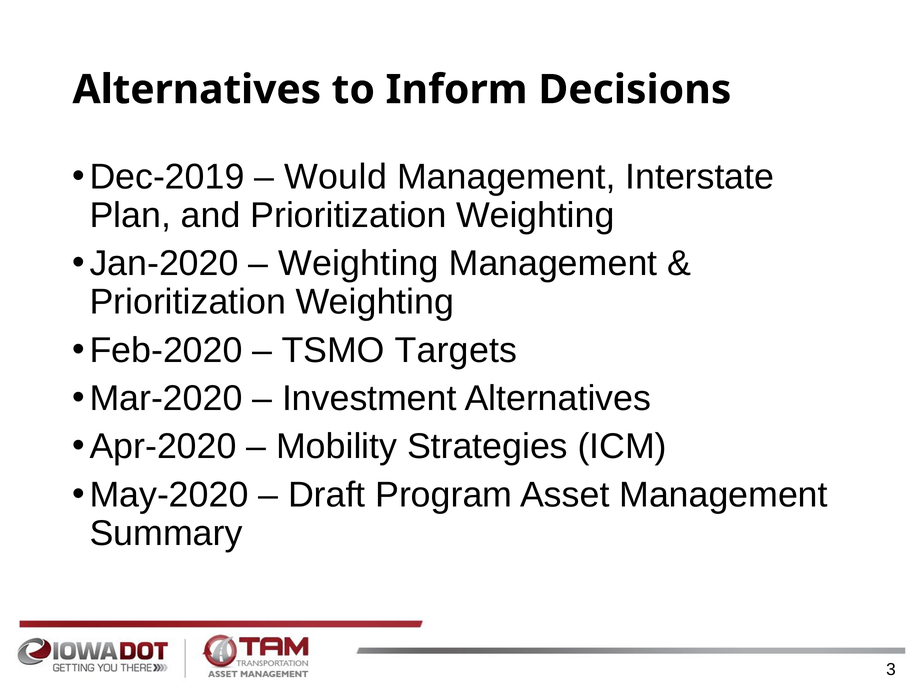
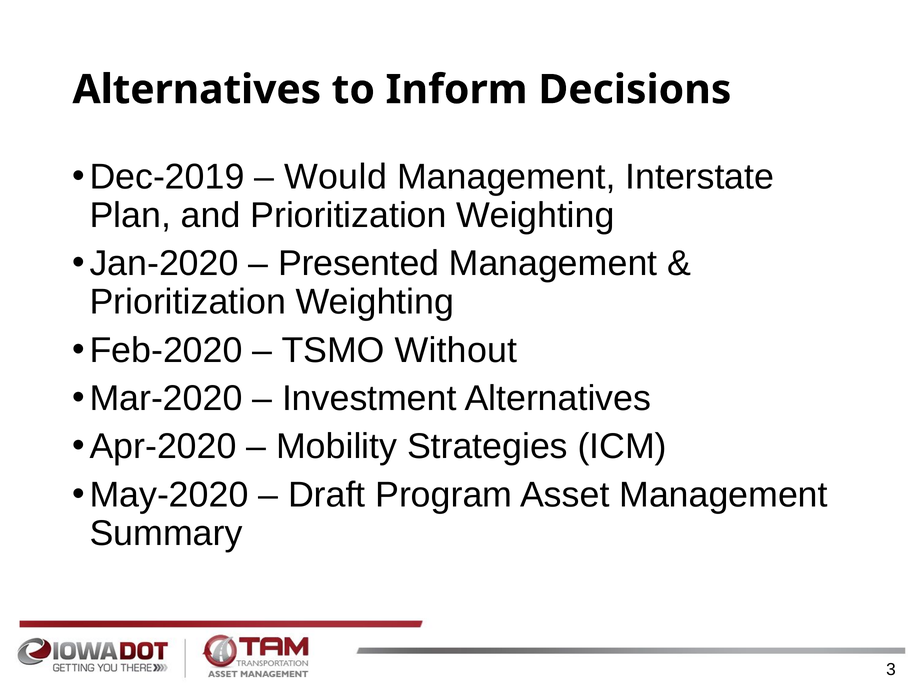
Weighting at (358, 263): Weighting -> Presented
Targets: Targets -> Without
